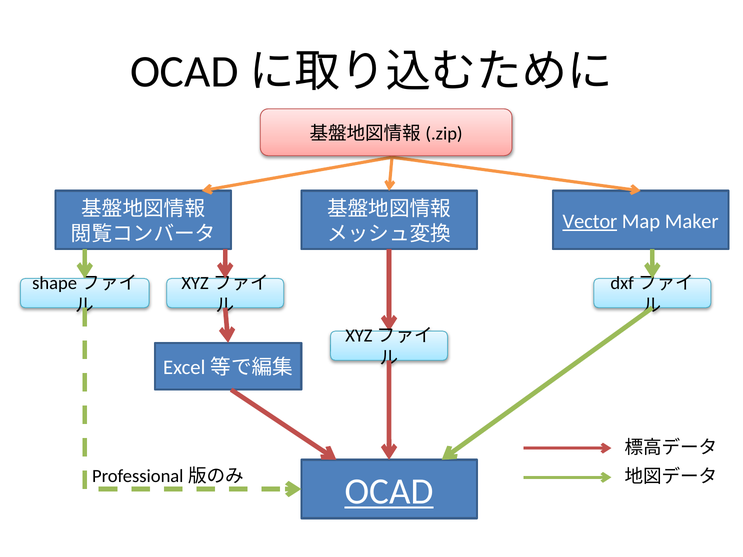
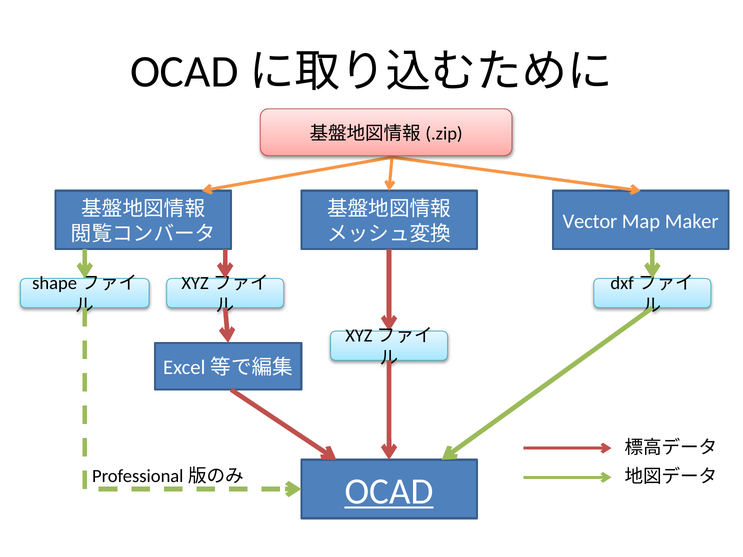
Vector underline: present -> none
